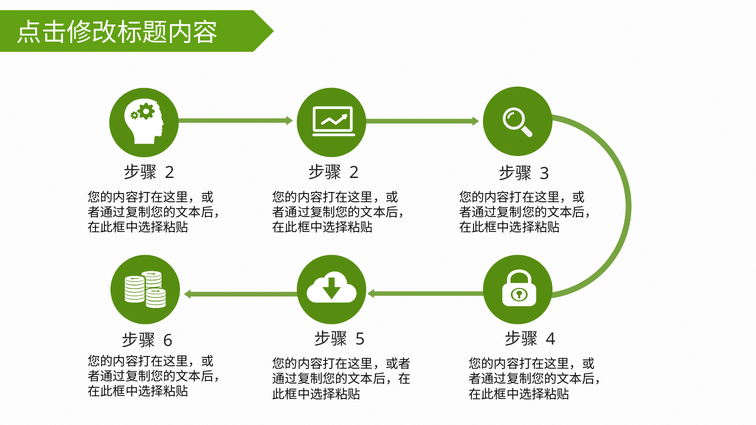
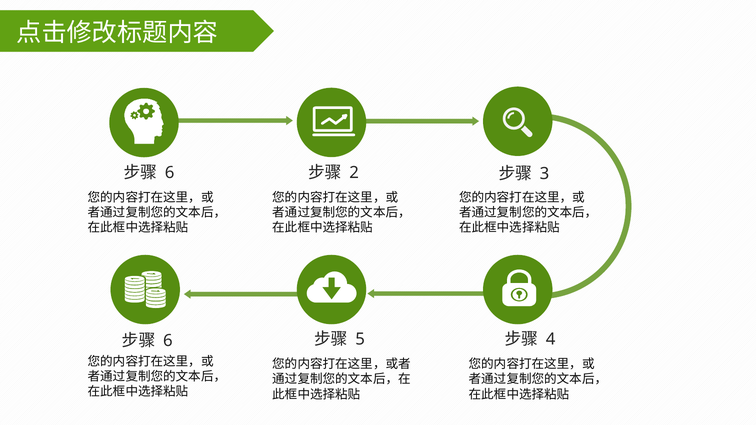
2 at (170, 173): 2 -> 6
